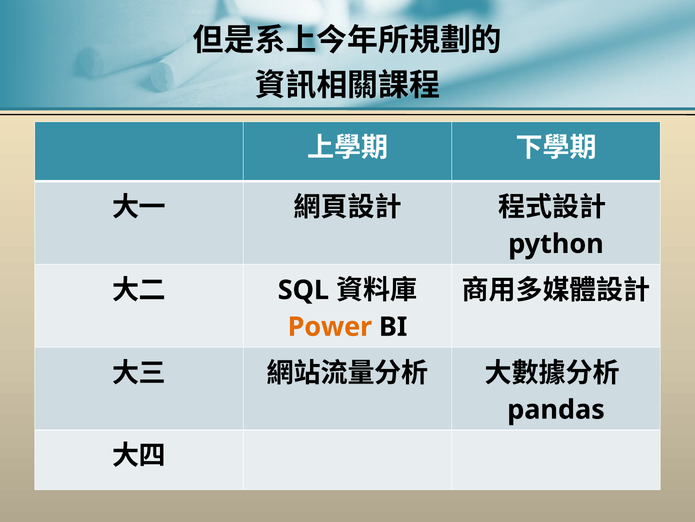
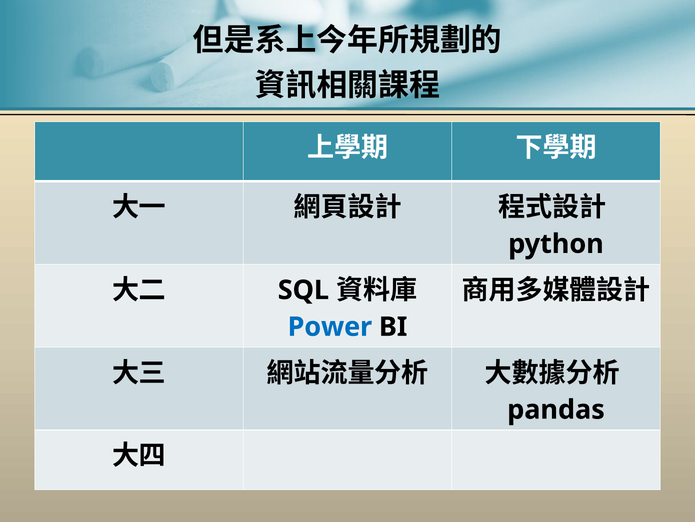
Power colour: orange -> blue
